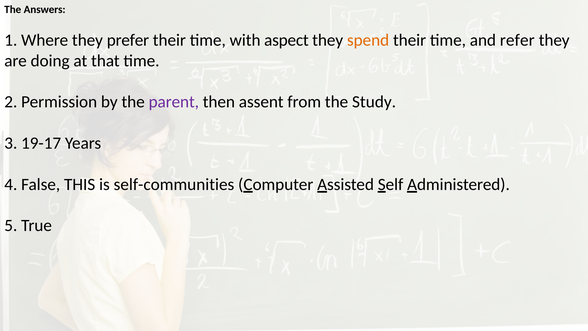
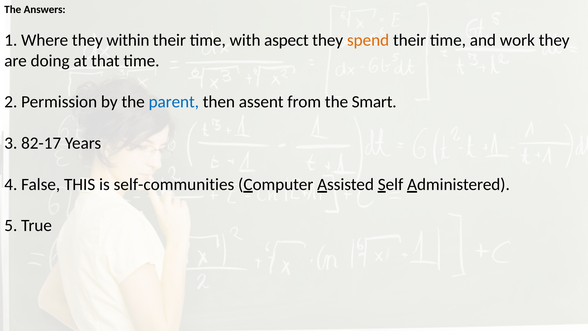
prefer: prefer -> within
refer: refer -> work
parent colour: purple -> blue
Study: Study -> Smart
19-17: 19-17 -> 82-17
